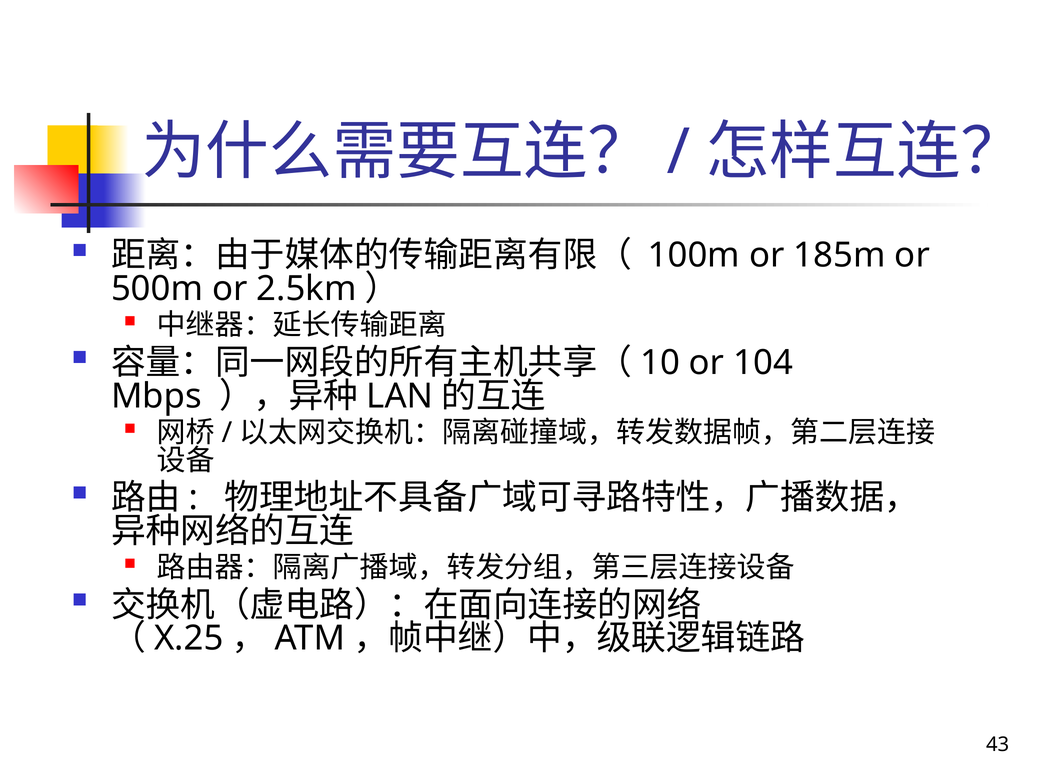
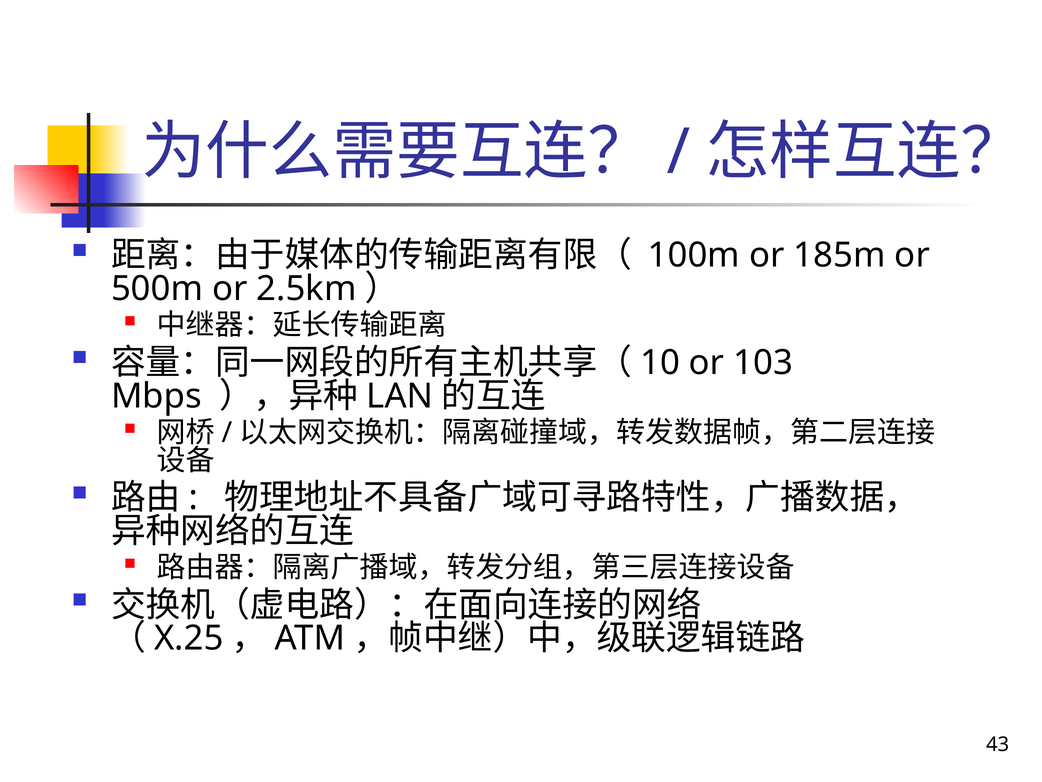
104: 104 -> 103
